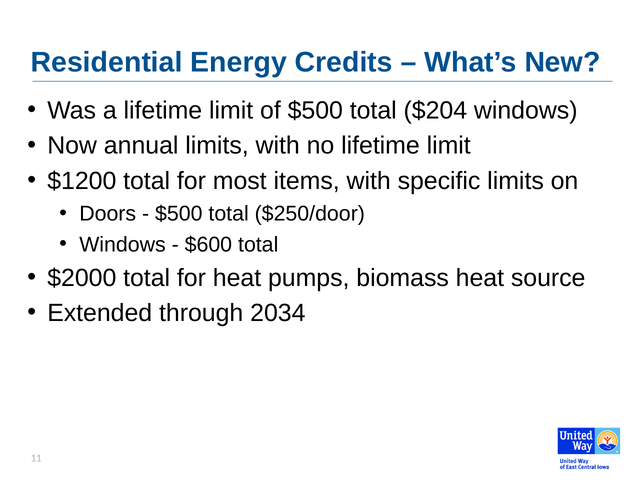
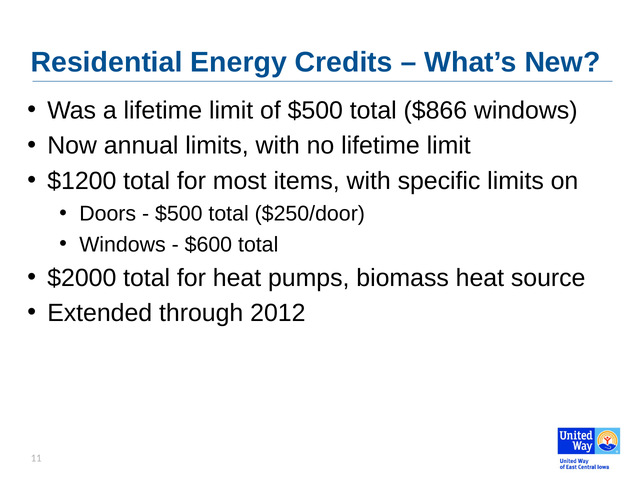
$204: $204 -> $866
2034: 2034 -> 2012
